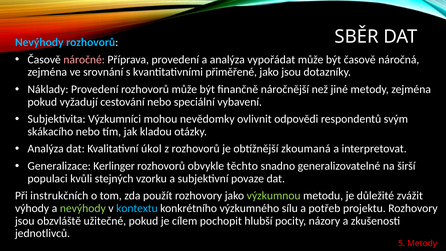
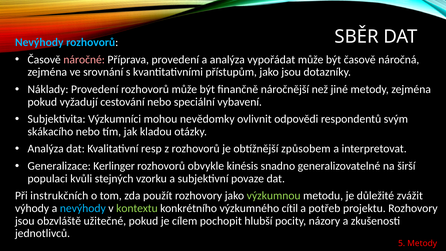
přiměřené: přiměřené -> přístupům
úkol: úkol -> resp
zkoumaná: zkoumaná -> způsobem
těchto: těchto -> kinésis
nevýhody at (83, 208) colour: light green -> light blue
kontextu colour: light blue -> light green
sílu: sílu -> cítil
